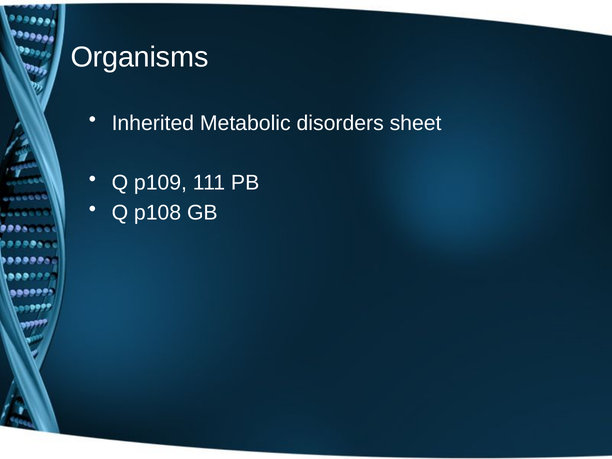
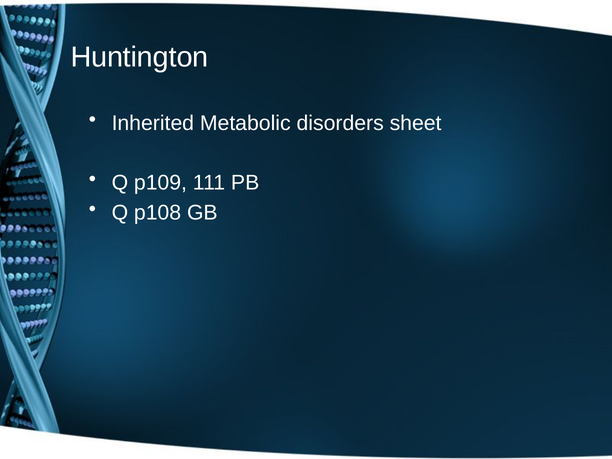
Organisms: Organisms -> Huntington
